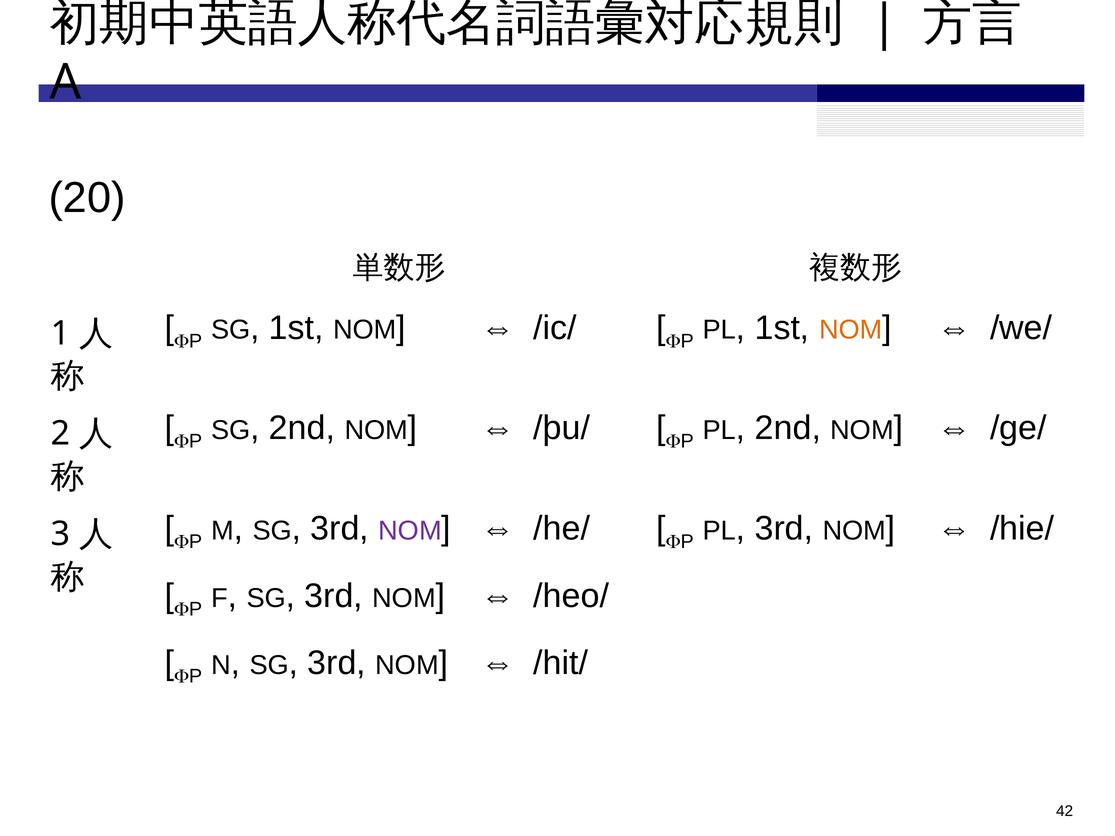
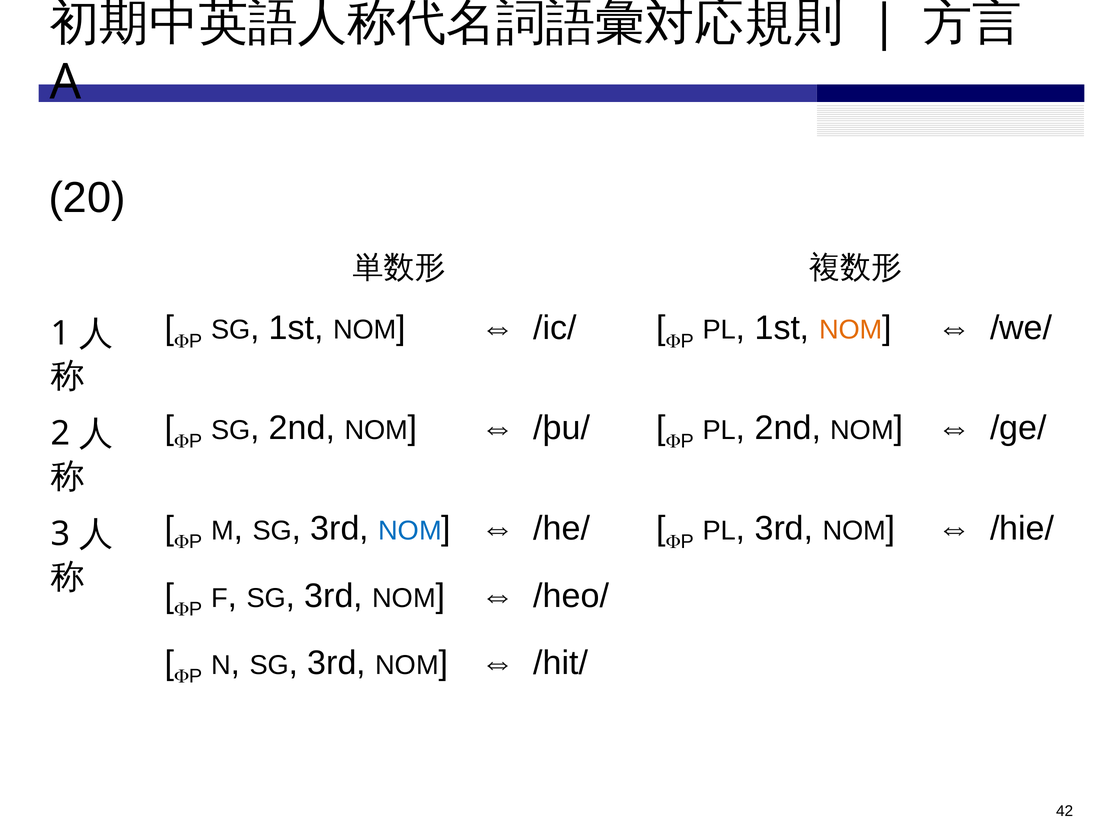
NOM at (410, 531) colour: purple -> blue
